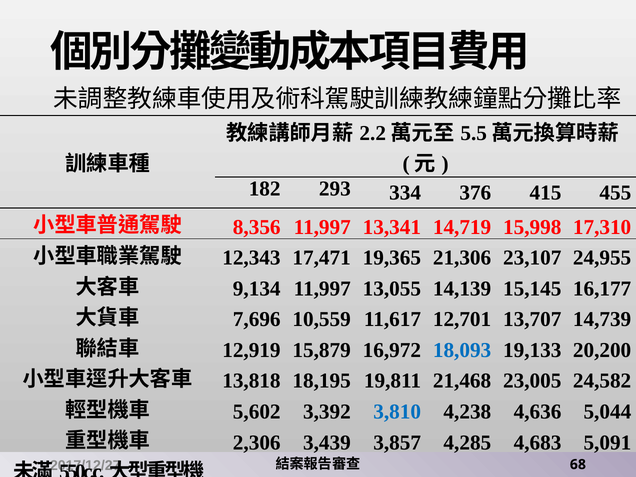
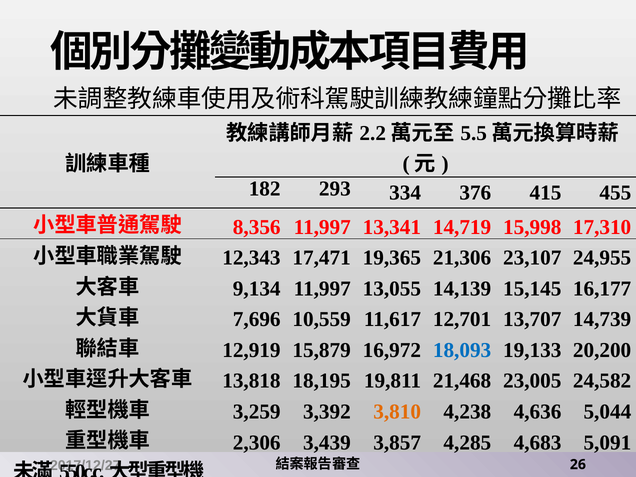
5,602: 5,602 -> 3,259
3,810 colour: blue -> orange
68: 68 -> 26
